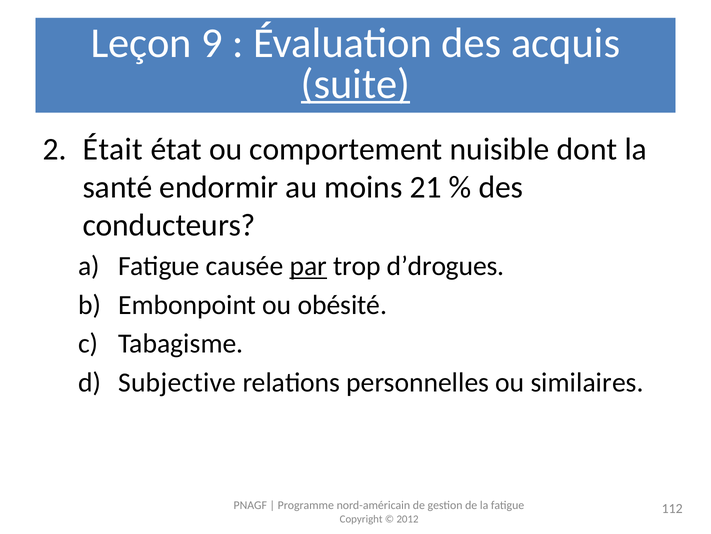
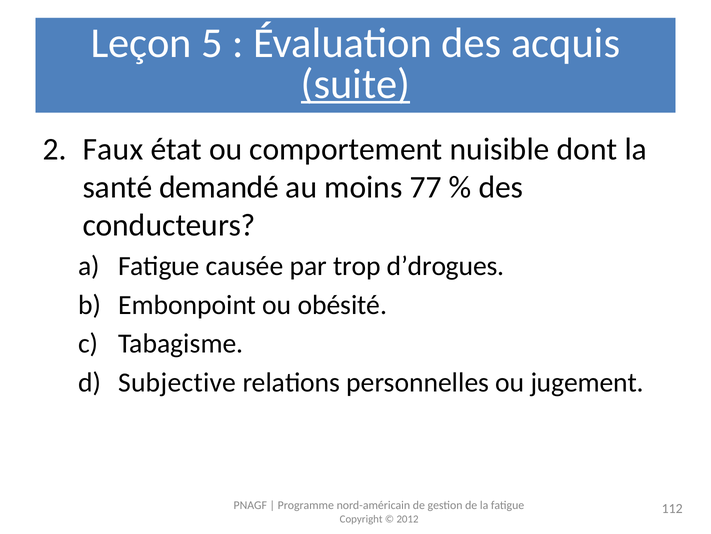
9: 9 -> 5
Était: Était -> Faux
endormir: endormir -> demandé
21: 21 -> 77
par underline: present -> none
similaires: similaires -> jugement
